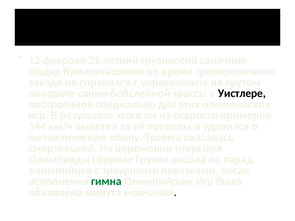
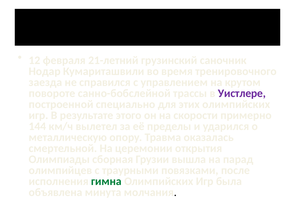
Уистлере colour: black -> purple
